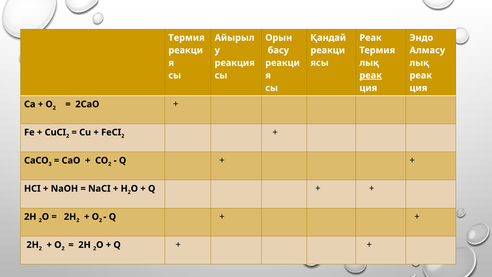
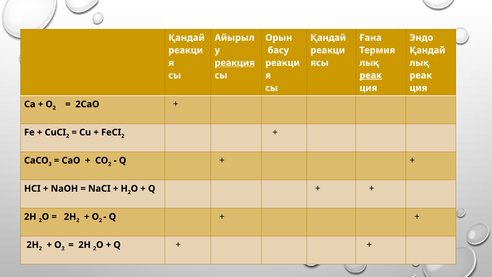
Термия at (187, 38): Термия -> Қандай
Реак at (371, 38): Реак -> Ғана
Алмасу at (427, 50): Алмасу -> Қандай
реакция underline: none -> present
